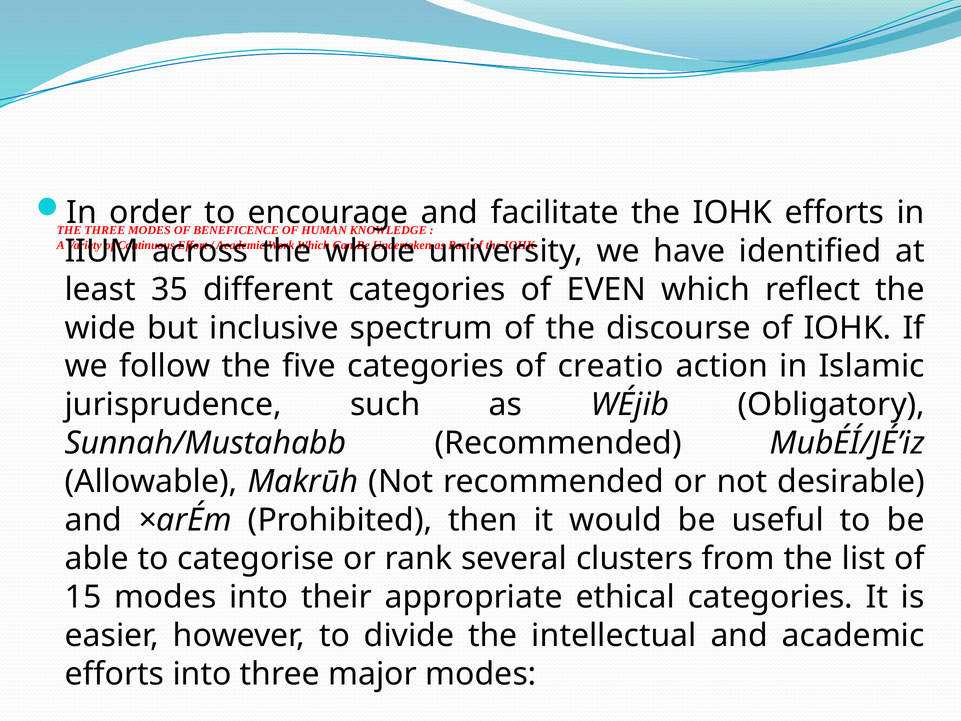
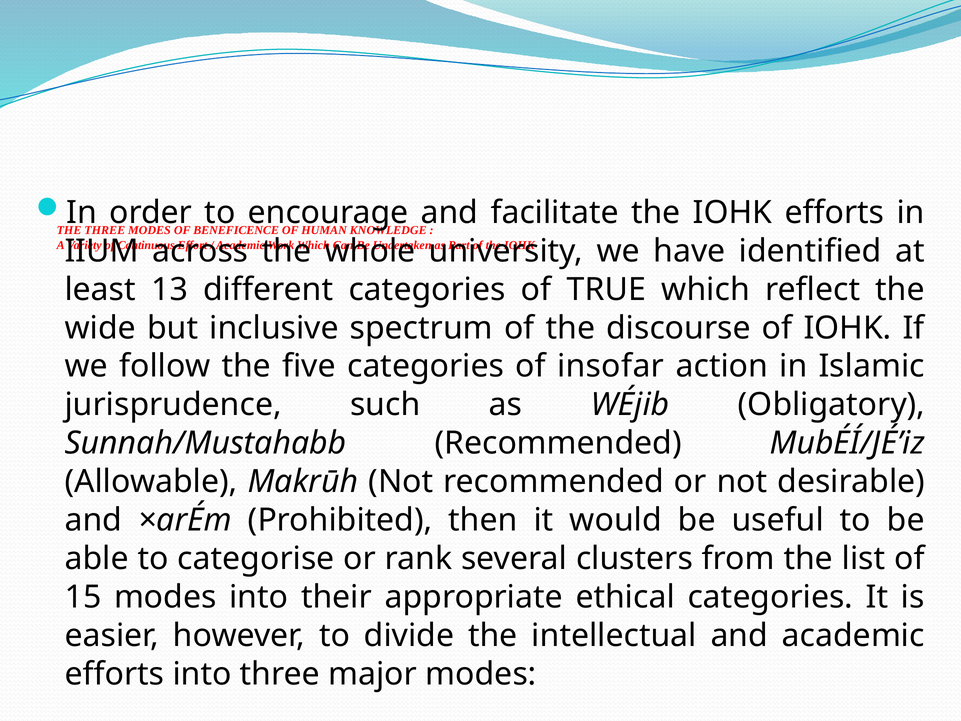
35: 35 -> 13
EVEN: EVEN -> TRUE
creatio: creatio -> insofar
